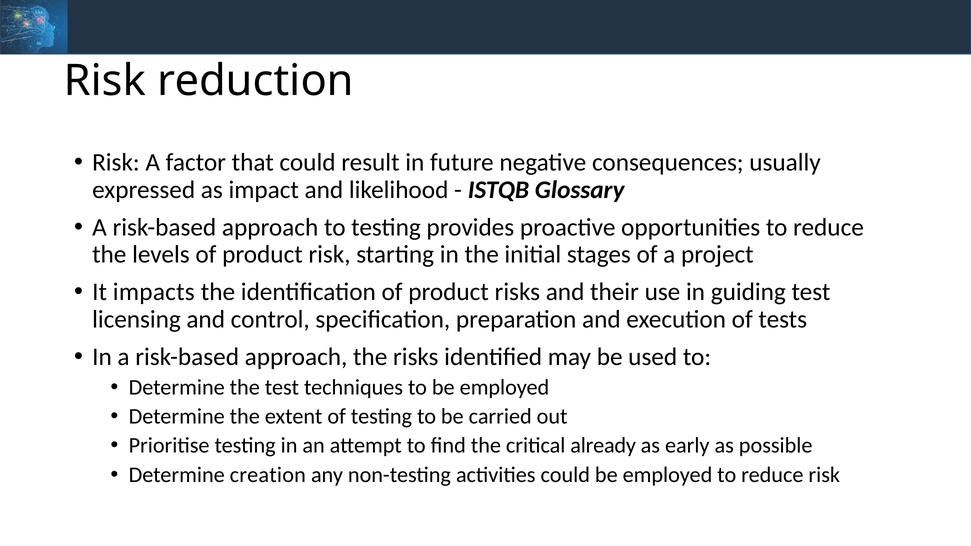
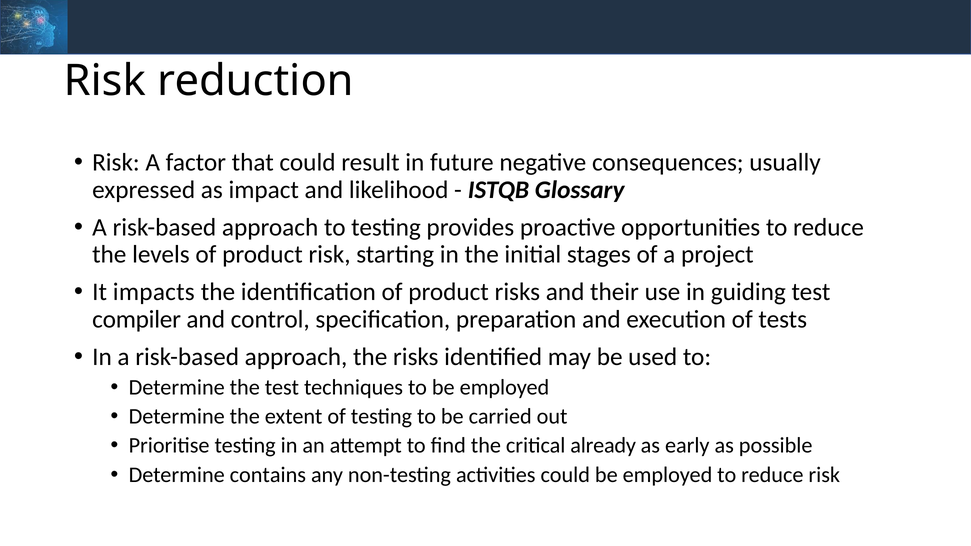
licensing: licensing -> compiler
creation: creation -> contains
